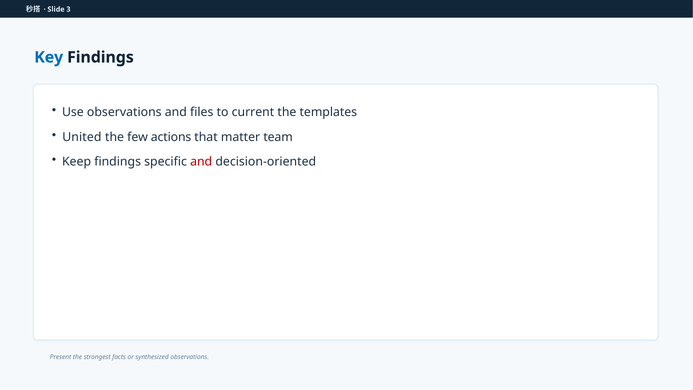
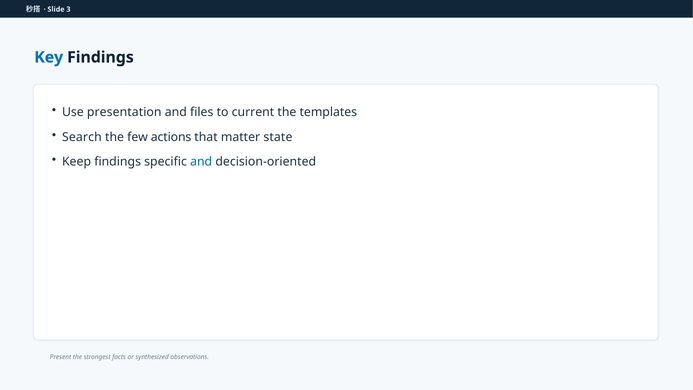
Use observations: observations -> presentation
United: United -> Search
team: team -> state
and at (201, 162) colour: red -> blue
